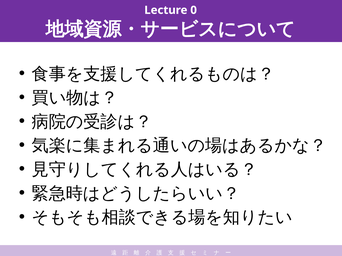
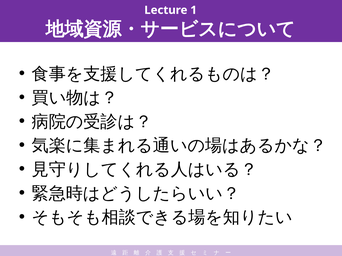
0: 0 -> 1
